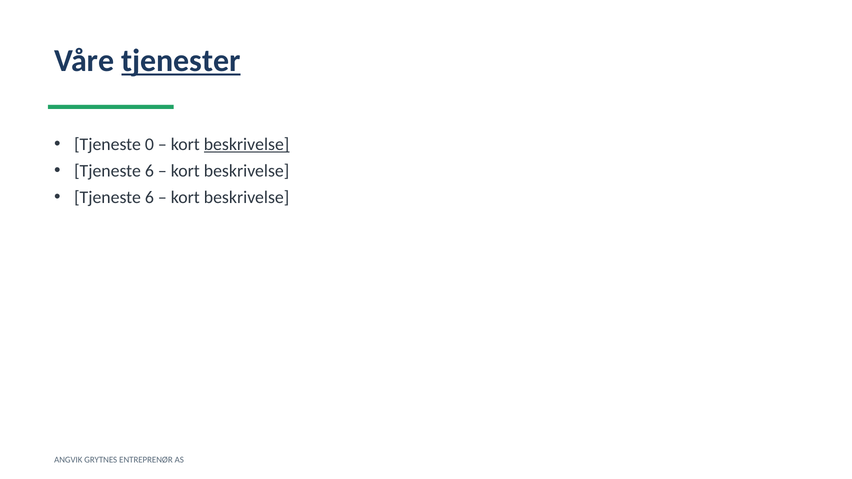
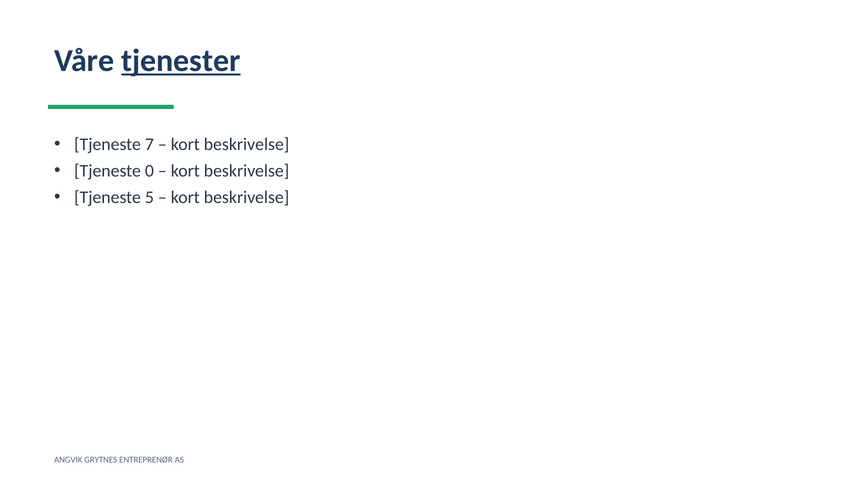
0: 0 -> 7
beskrivelse at (247, 144) underline: present -> none
6 at (149, 171): 6 -> 0
6 at (149, 198): 6 -> 5
